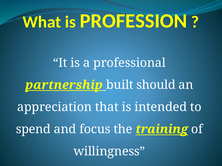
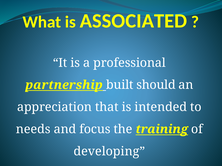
PROFESSION: PROFESSION -> ASSOCIATED
spend: spend -> needs
willingness: willingness -> developing
